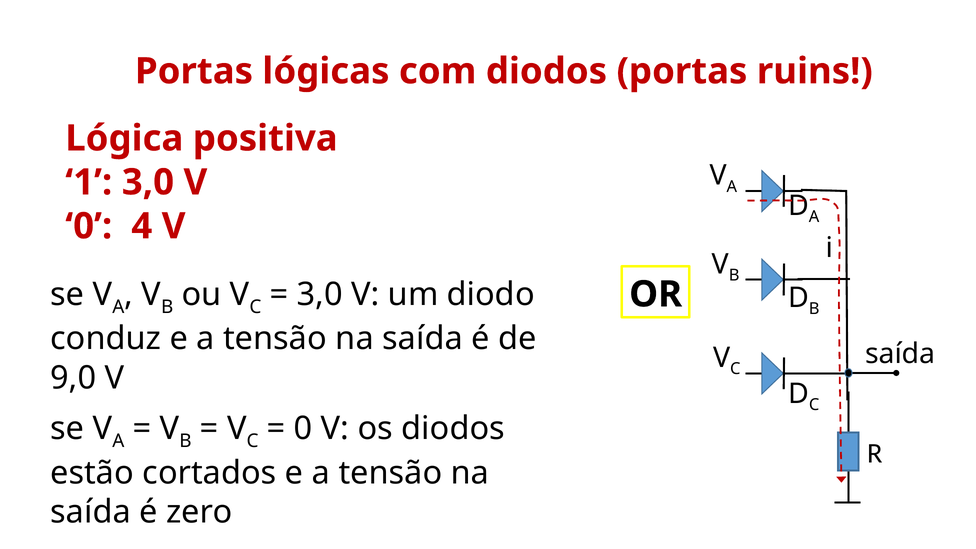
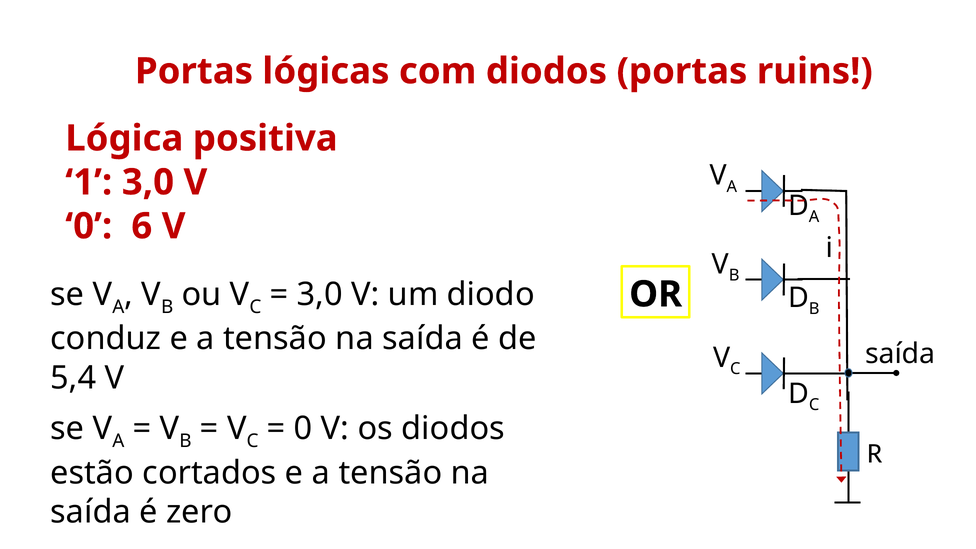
4: 4 -> 6
9,0: 9,0 -> 5,4
